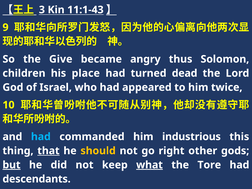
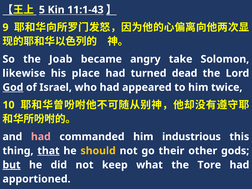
3: 3 -> 5
Give: Give -> Joab
thus: thus -> take
children: children -> likewise
God underline: none -> present
had at (41, 137) colour: light blue -> pink
right: right -> their
what underline: present -> none
descendants: descendants -> apportioned
